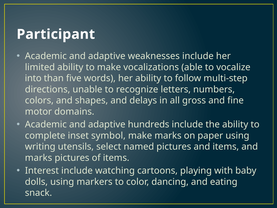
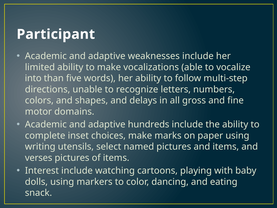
symbol: symbol -> choices
marks at (39, 158): marks -> verses
